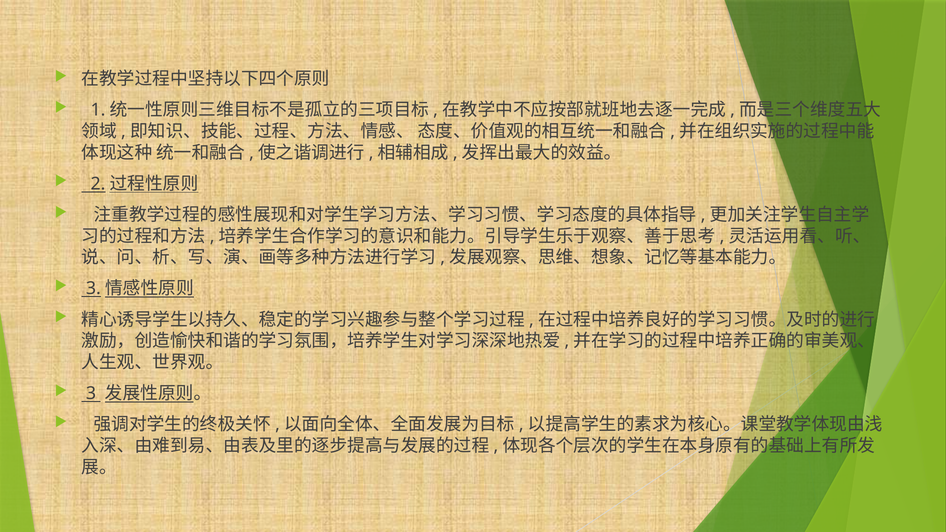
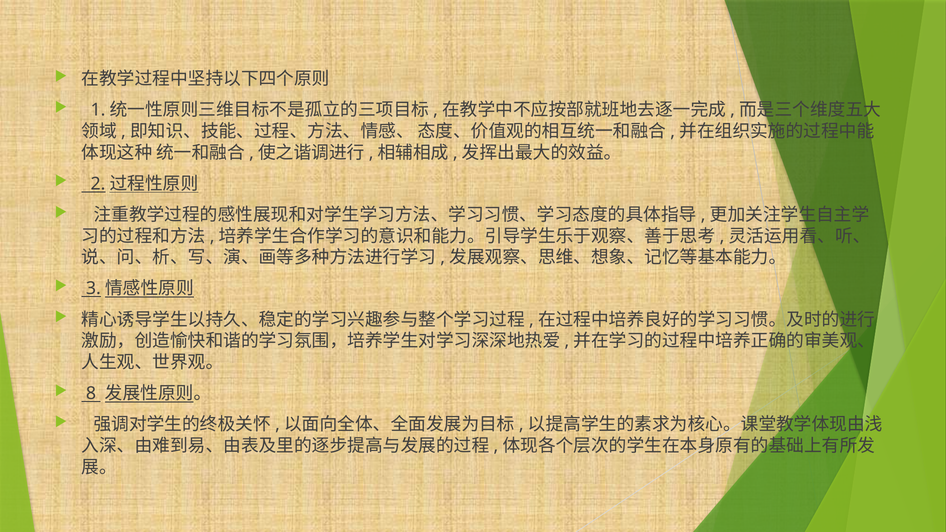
3: 3 -> 8
